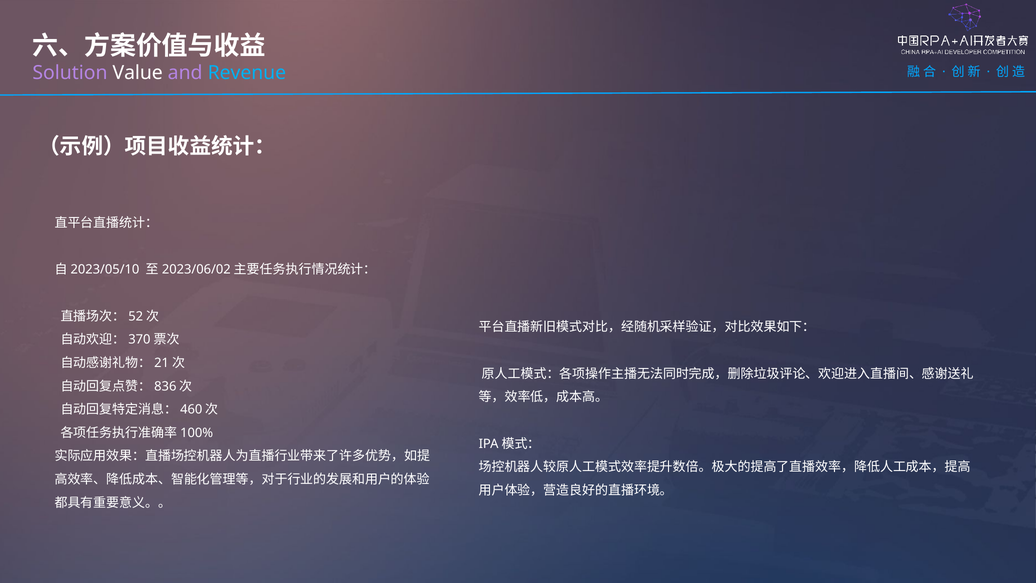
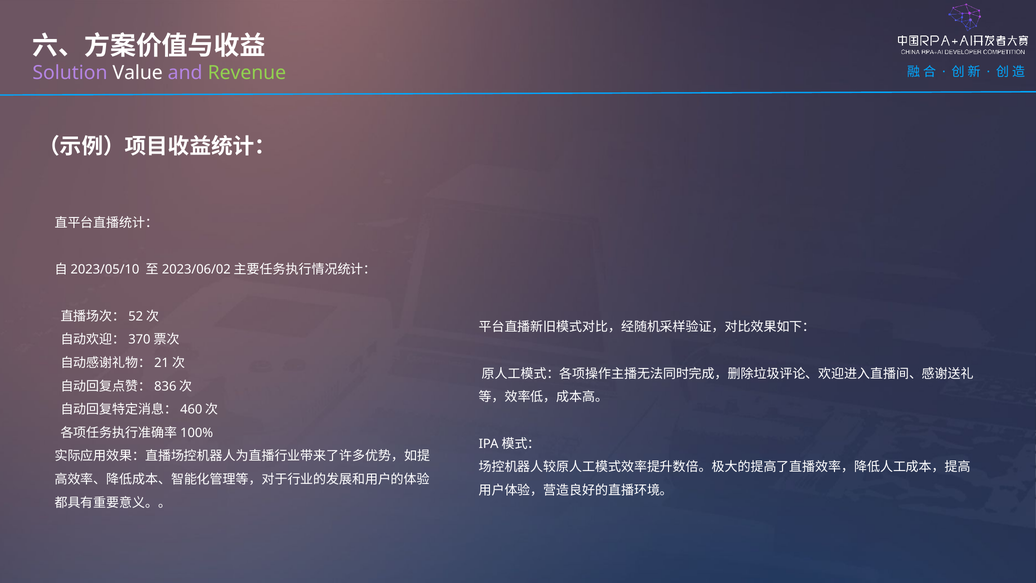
Revenue colour: light blue -> light green
